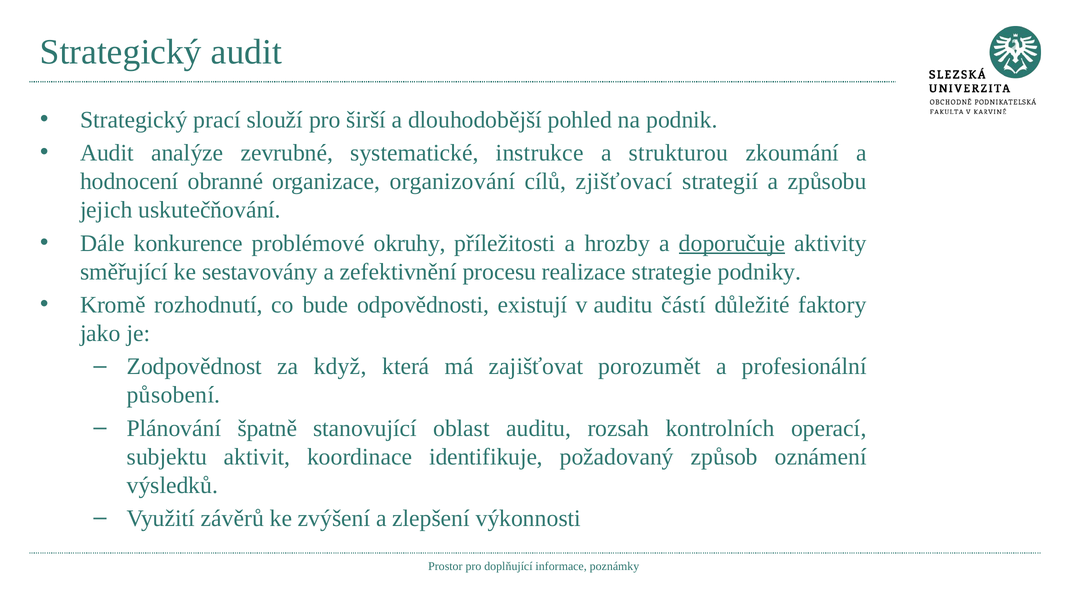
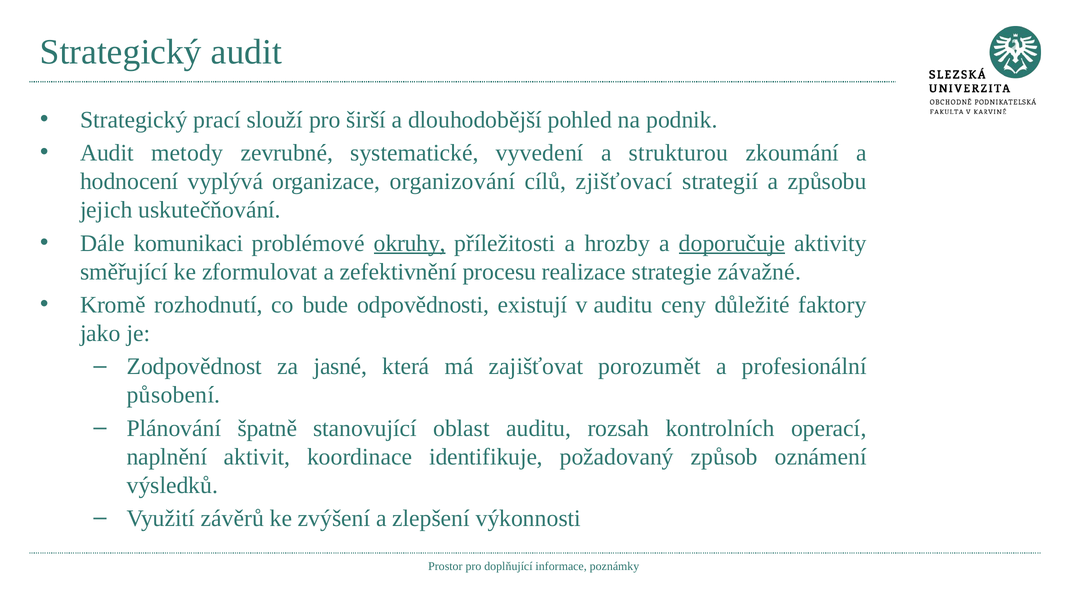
analýze: analýze -> metody
instrukce: instrukce -> vyvedení
obranné: obranné -> vyplývá
konkurence: konkurence -> komunikaci
okruhy underline: none -> present
sestavovány: sestavovány -> zformulovat
podniky: podniky -> závažné
částí: částí -> ceny
když: když -> jasné
subjektu: subjektu -> naplnění
